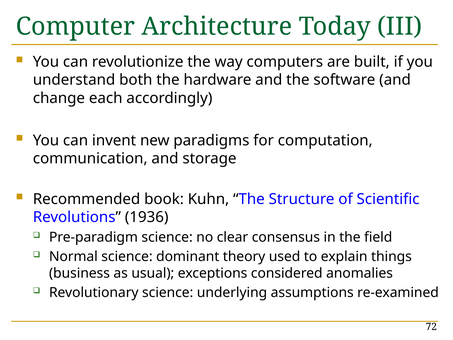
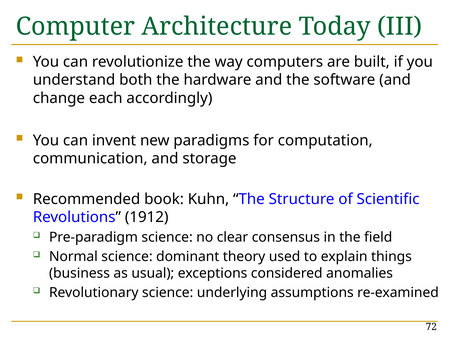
1936: 1936 -> 1912
